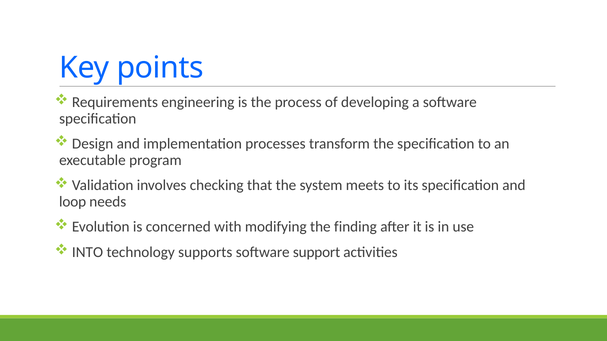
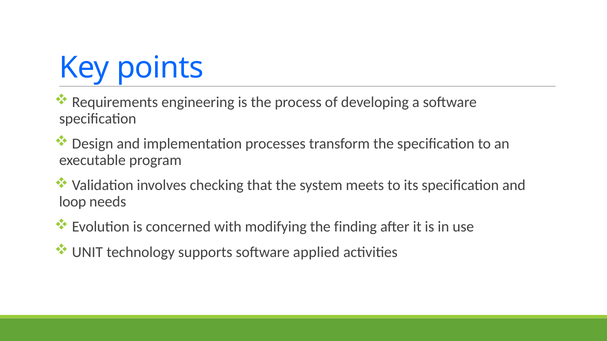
INTO: INTO -> UNIT
support: support -> applied
